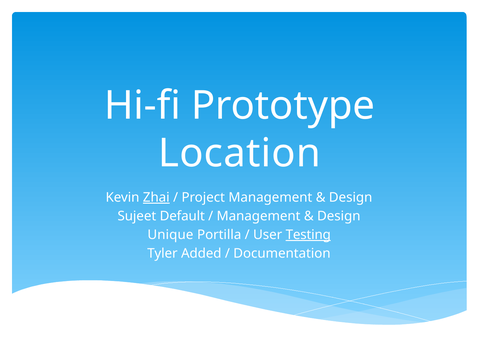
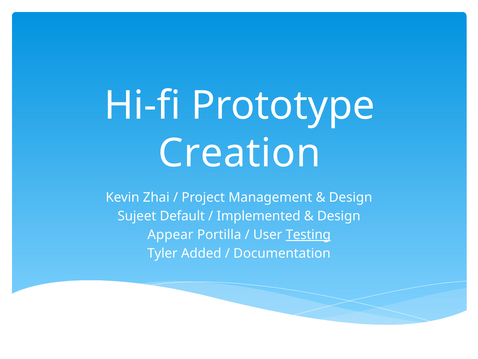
Location: Location -> Creation
Zhai underline: present -> none
Management at (259, 216): Management -> Implemented
Unique: Unique -> Appear
